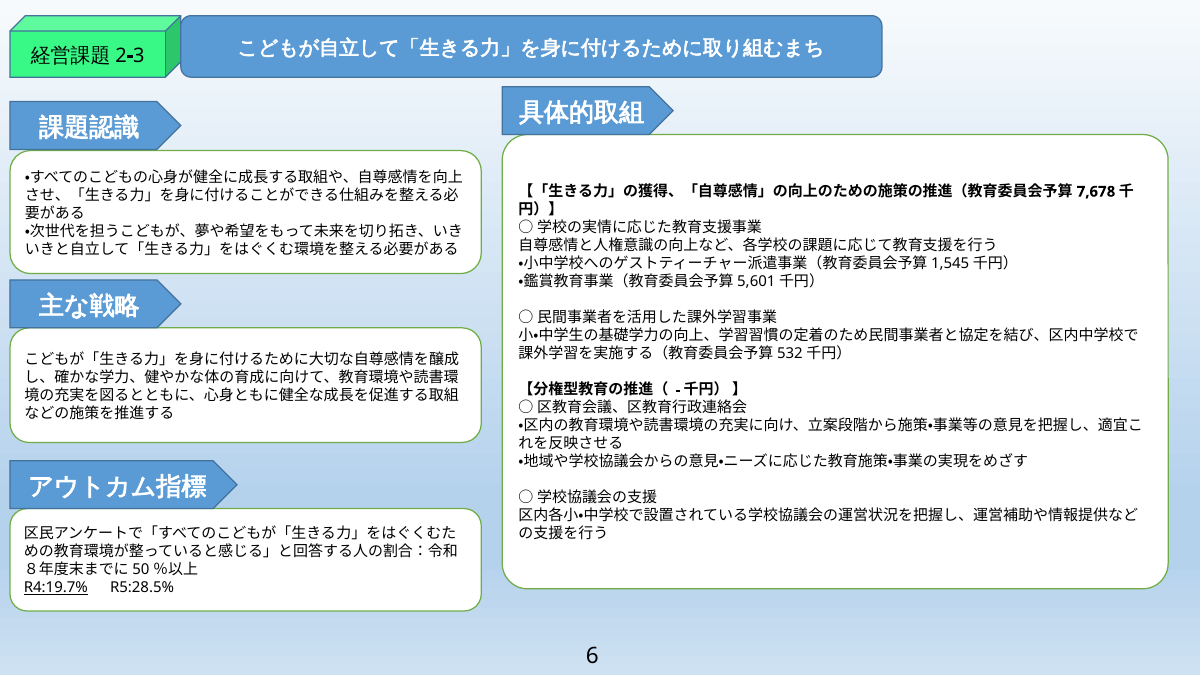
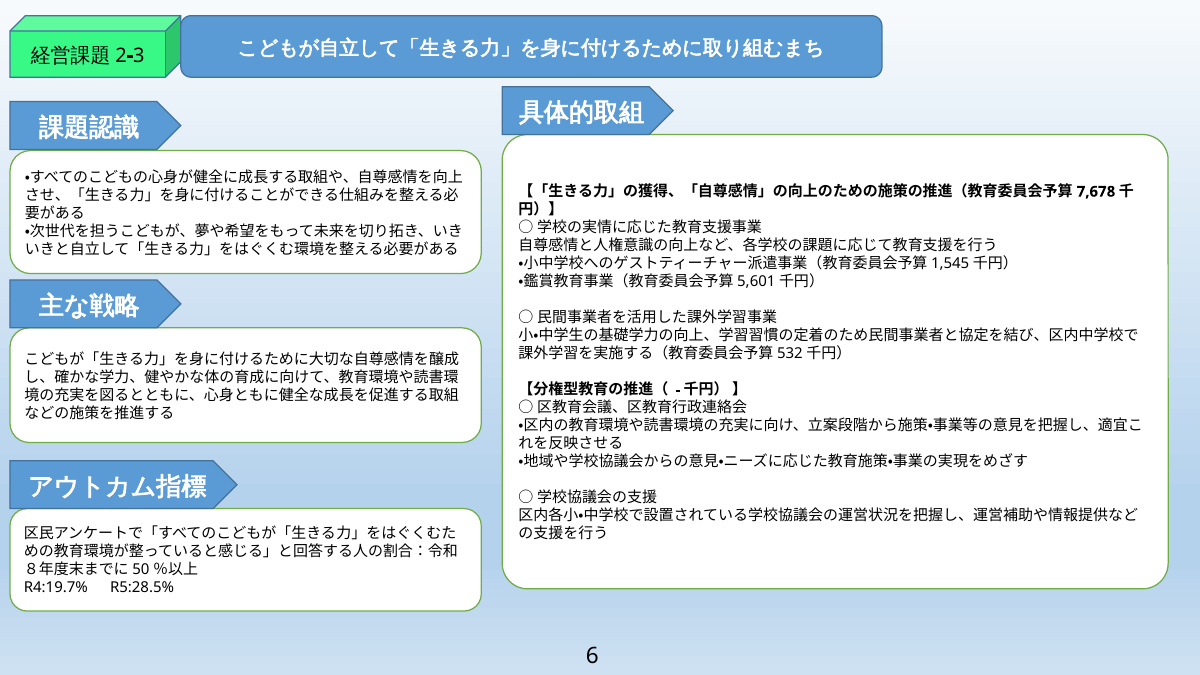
R4:19.7% underline: present -> none
